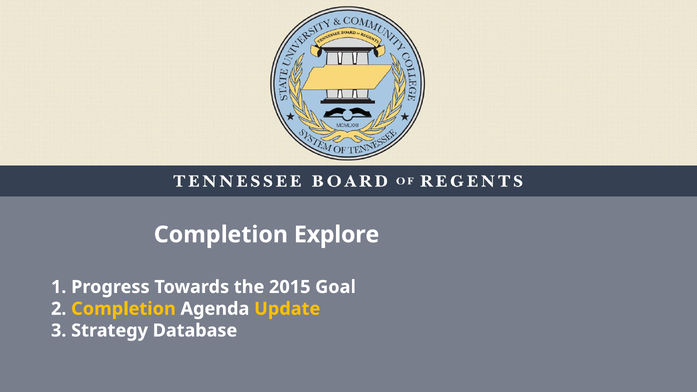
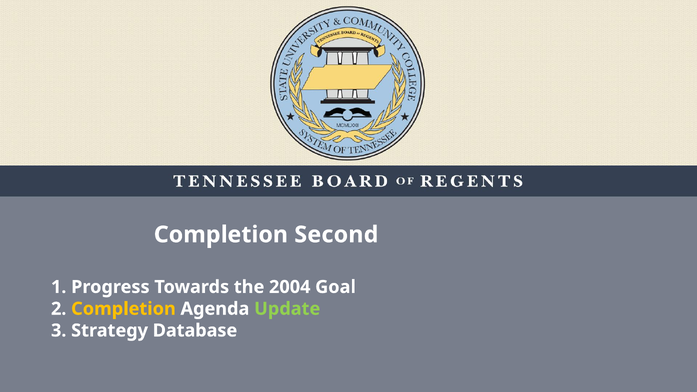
Explore: Explore -> Second
2015: 2015 -> 2004
Update colour: yellow -> light green
